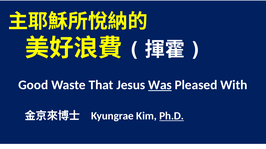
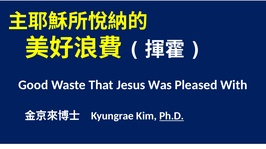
Was underline: present -> none
